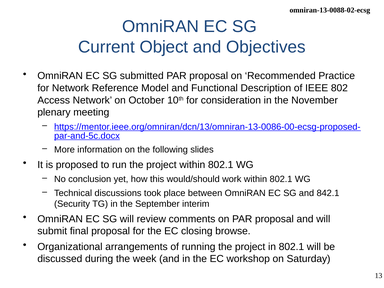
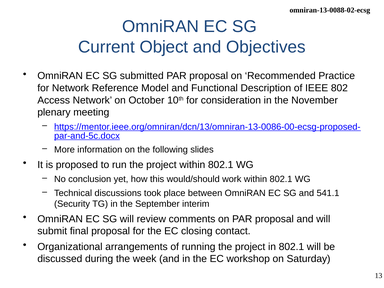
842.1: 842.1 -> 541.1
browse: browse -> contact
